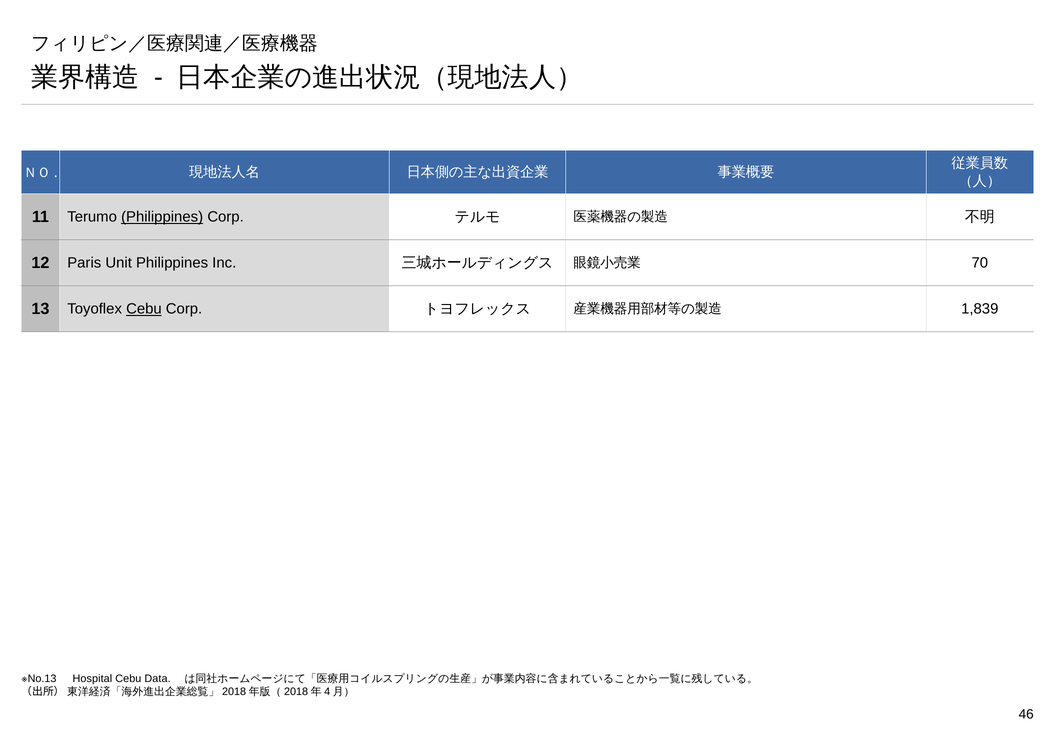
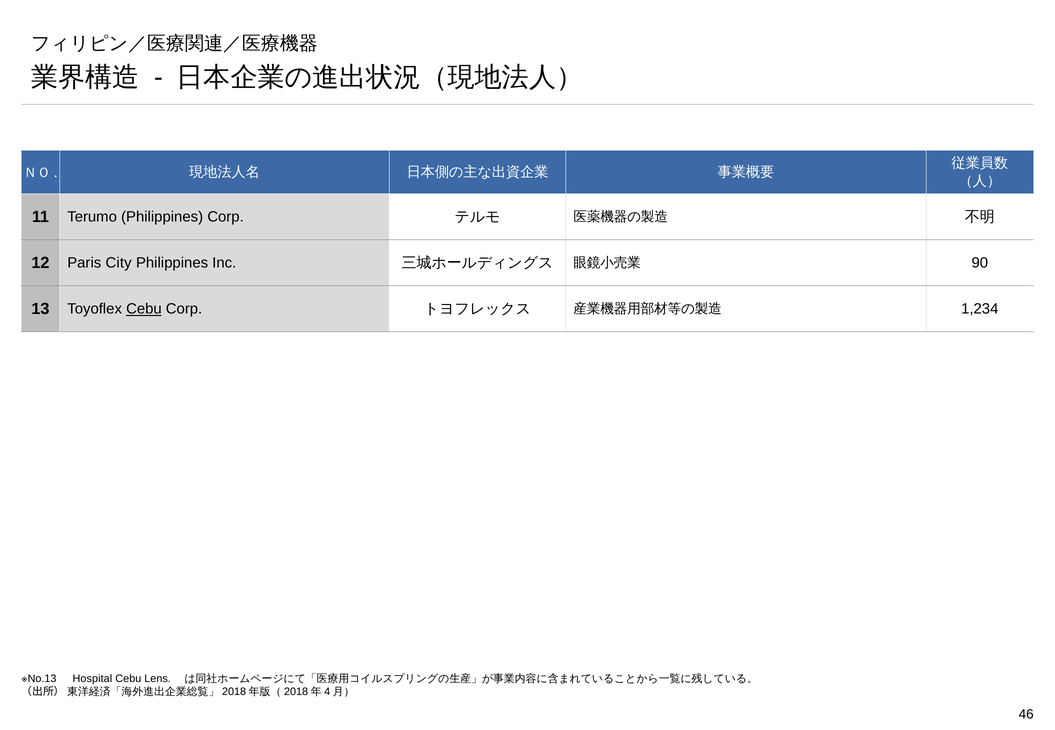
Philippines at (162, 217) underline: present -> none
Unit: Unit -> City
70: 70 -> 90
1,839: 1,839 -> 1,234
Data: Data -> Lens
